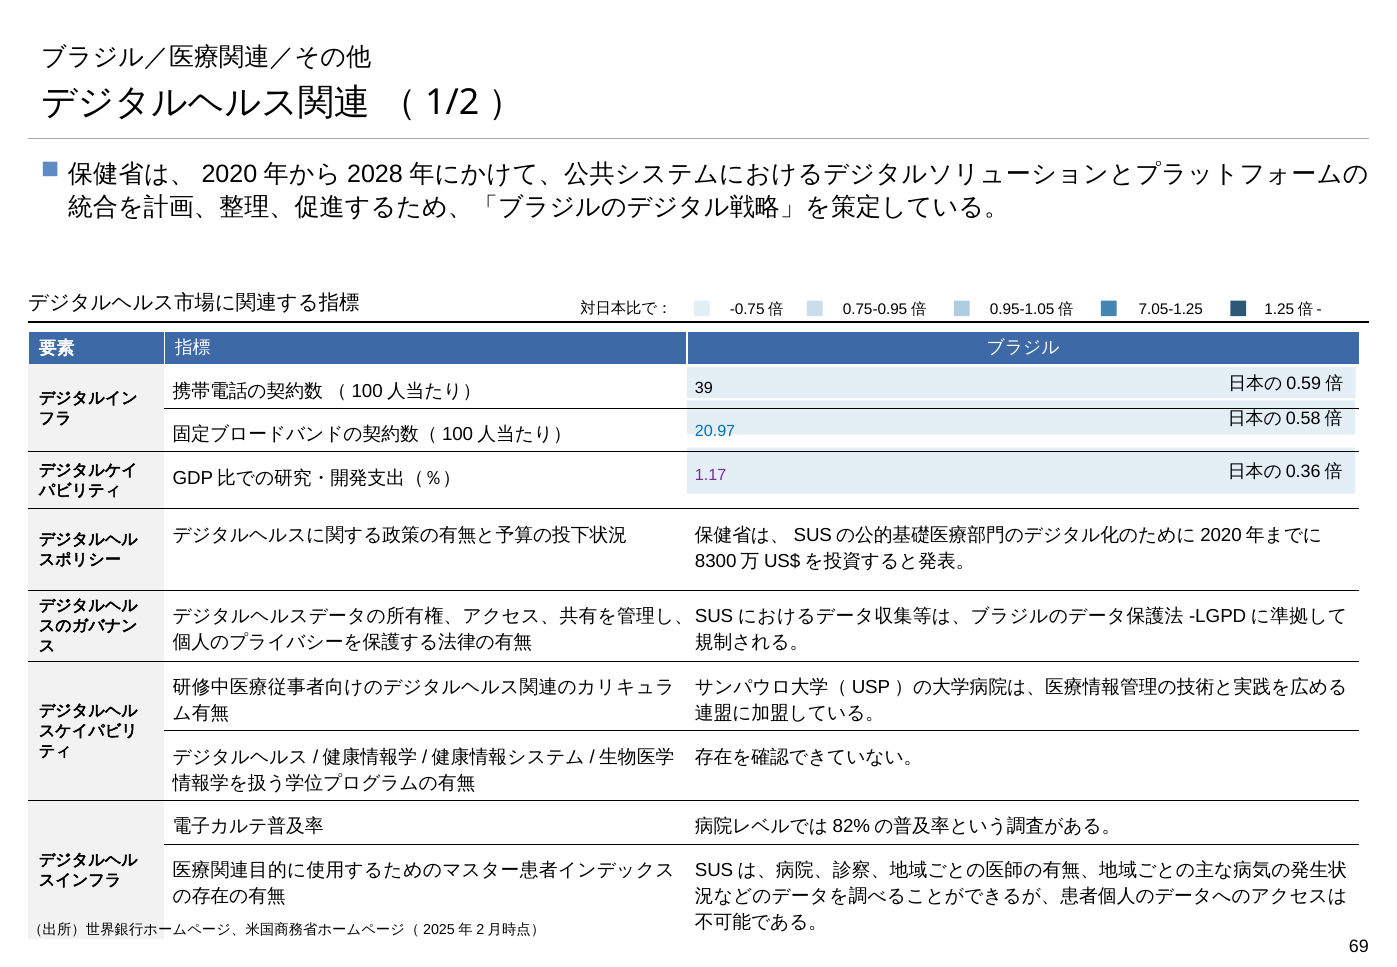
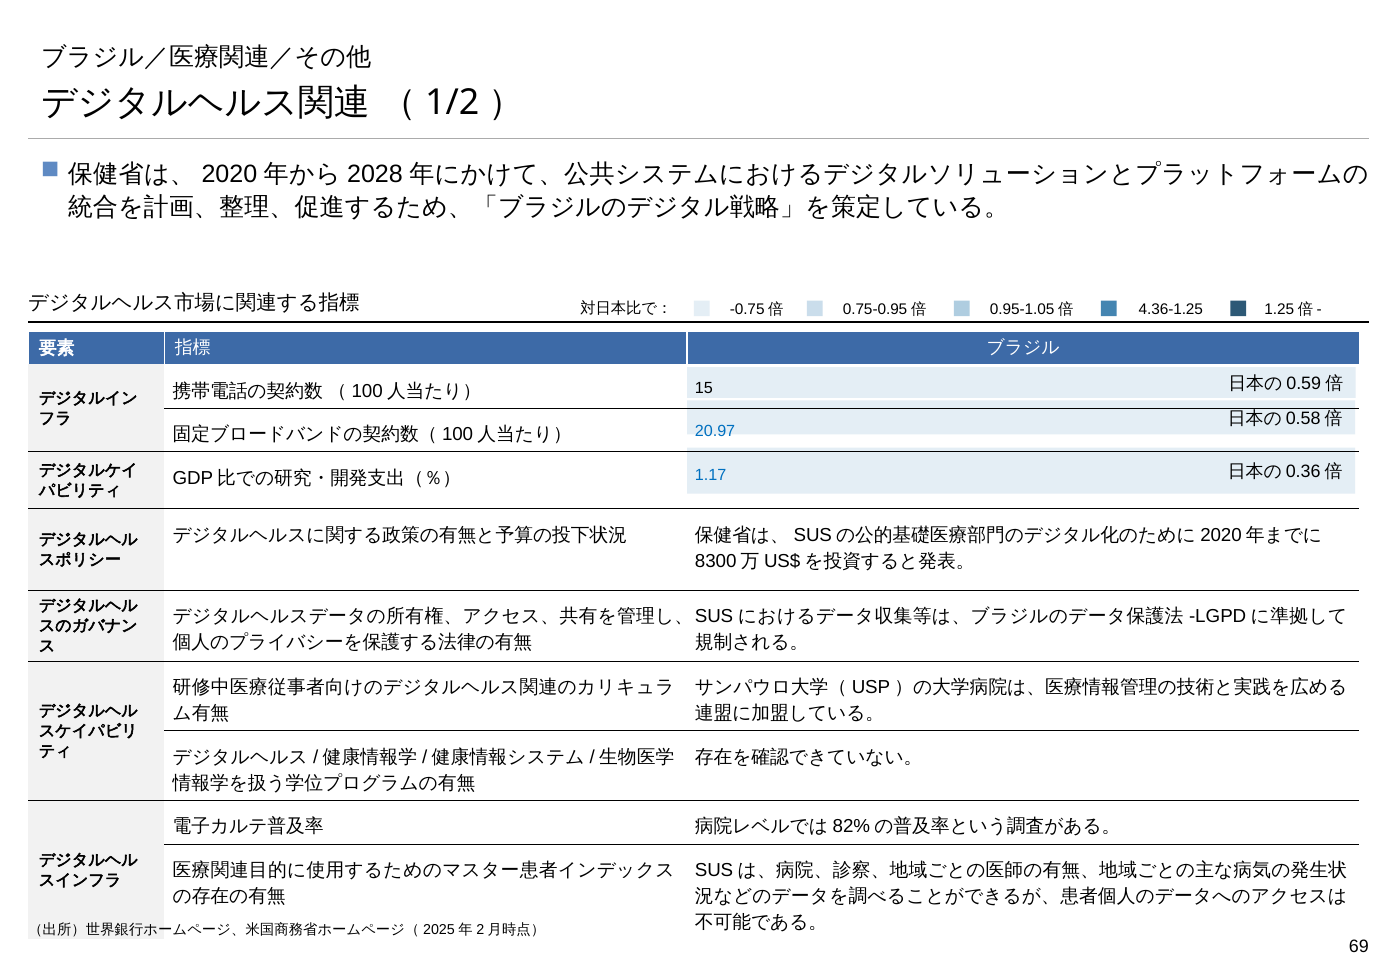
7.05-1.25: 7.05-1.25 -> 4.36-1.25
39: 39 -> 15
1.17 colour: purple -> blue
